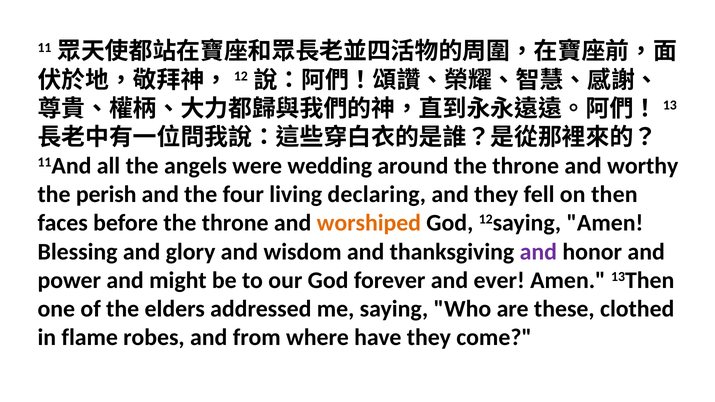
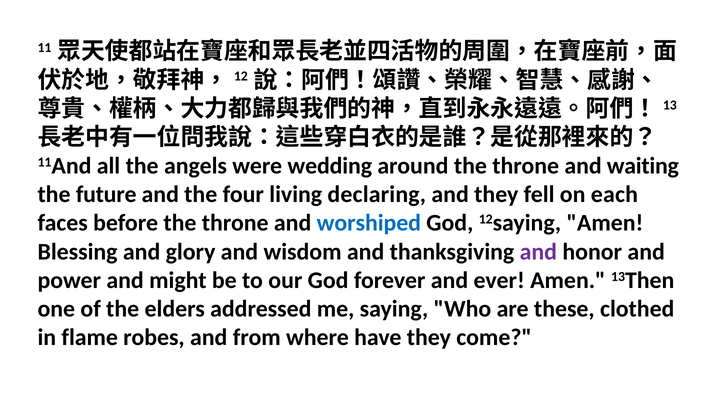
worthy: worthy -> waiting
perish: perish -> future
then: then -> each
worshiped colour: orange -> blue
